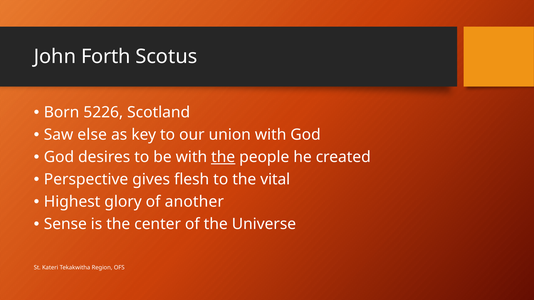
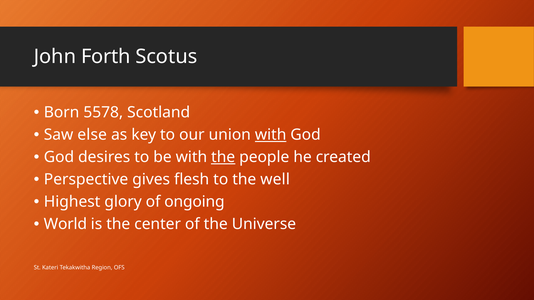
5226: 5226 -> 5578
with at (271, 135) underline: none -> present
vital: vital -> well
another: another -> ongoing
Sense: Sense -> World
